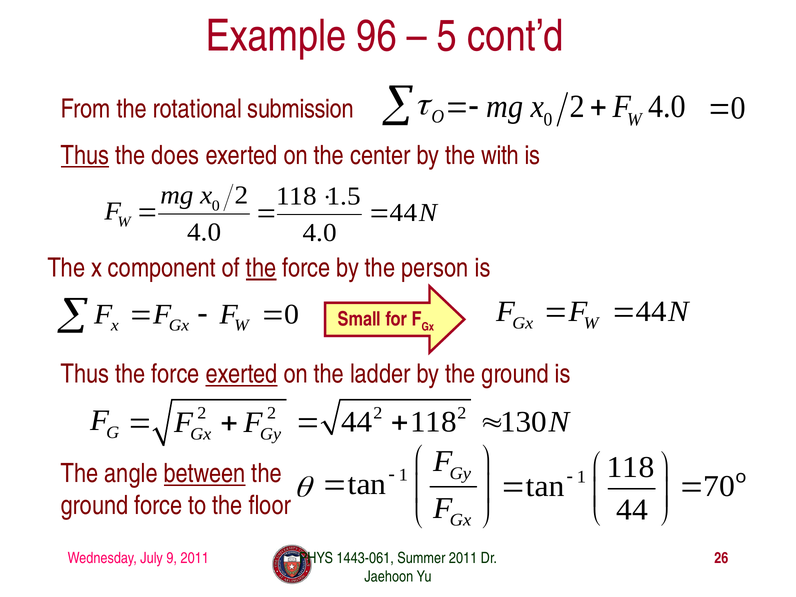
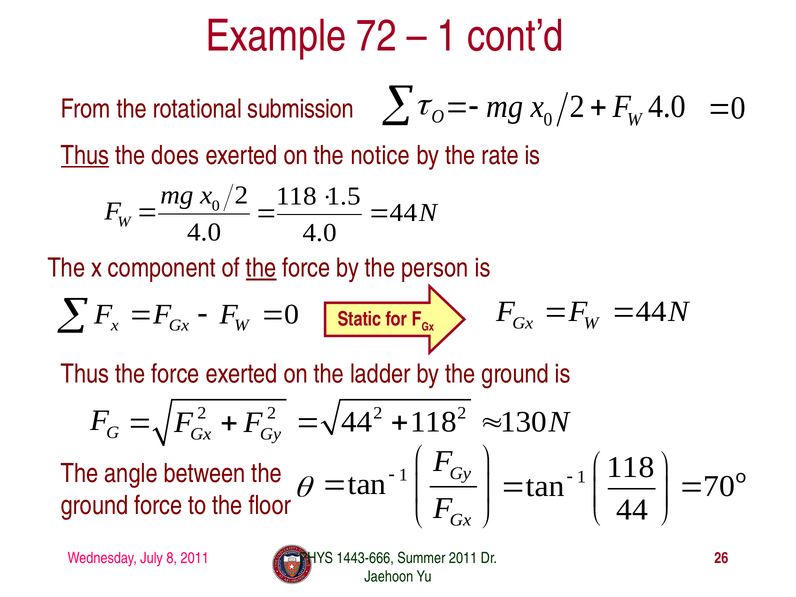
96: 96 -> 72
5 at (447, 36): 5 -> 1
center: center -> notice
with: with -> rate
Small: Small -> Static
exerted at (242, 374) underline: present -> none
between underline: present -> none
9: 9 -> 8
1443-061: 1443-061 -> 1443-666
